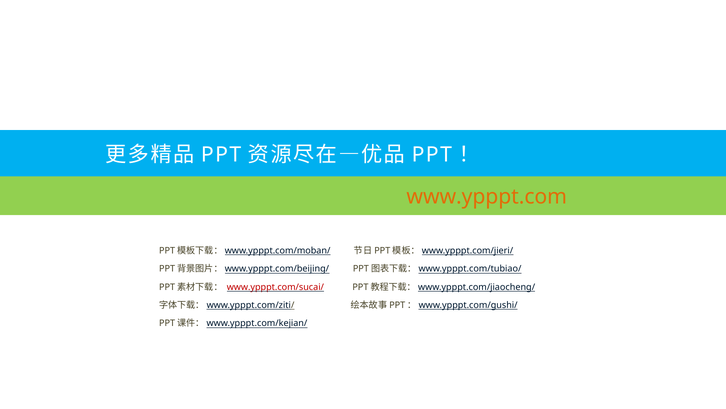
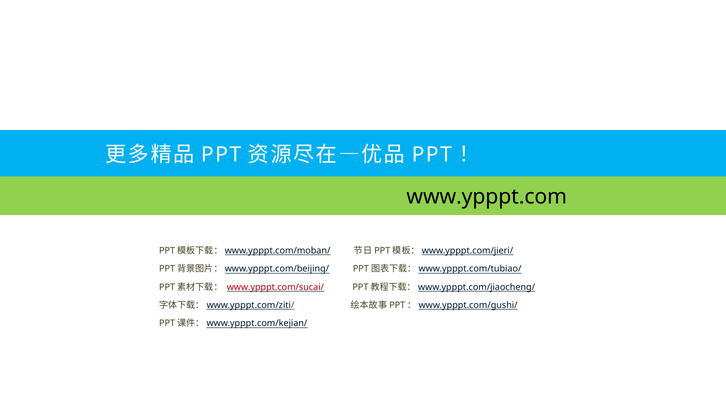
www.ypppt.com colour: orange -> black
